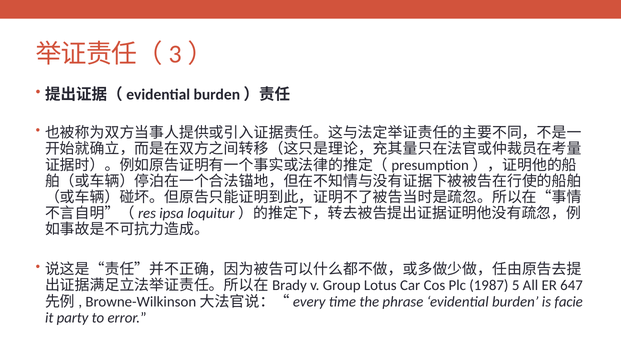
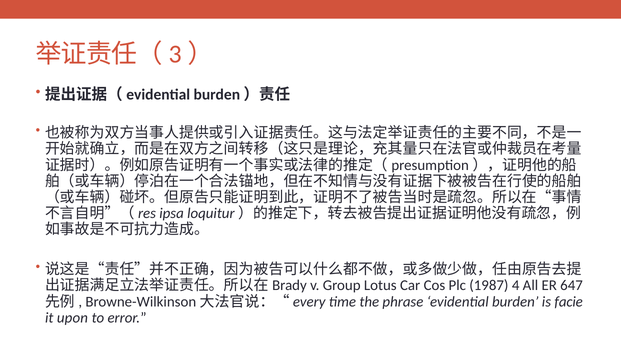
5: 5 -> 4
party: party -> upon
